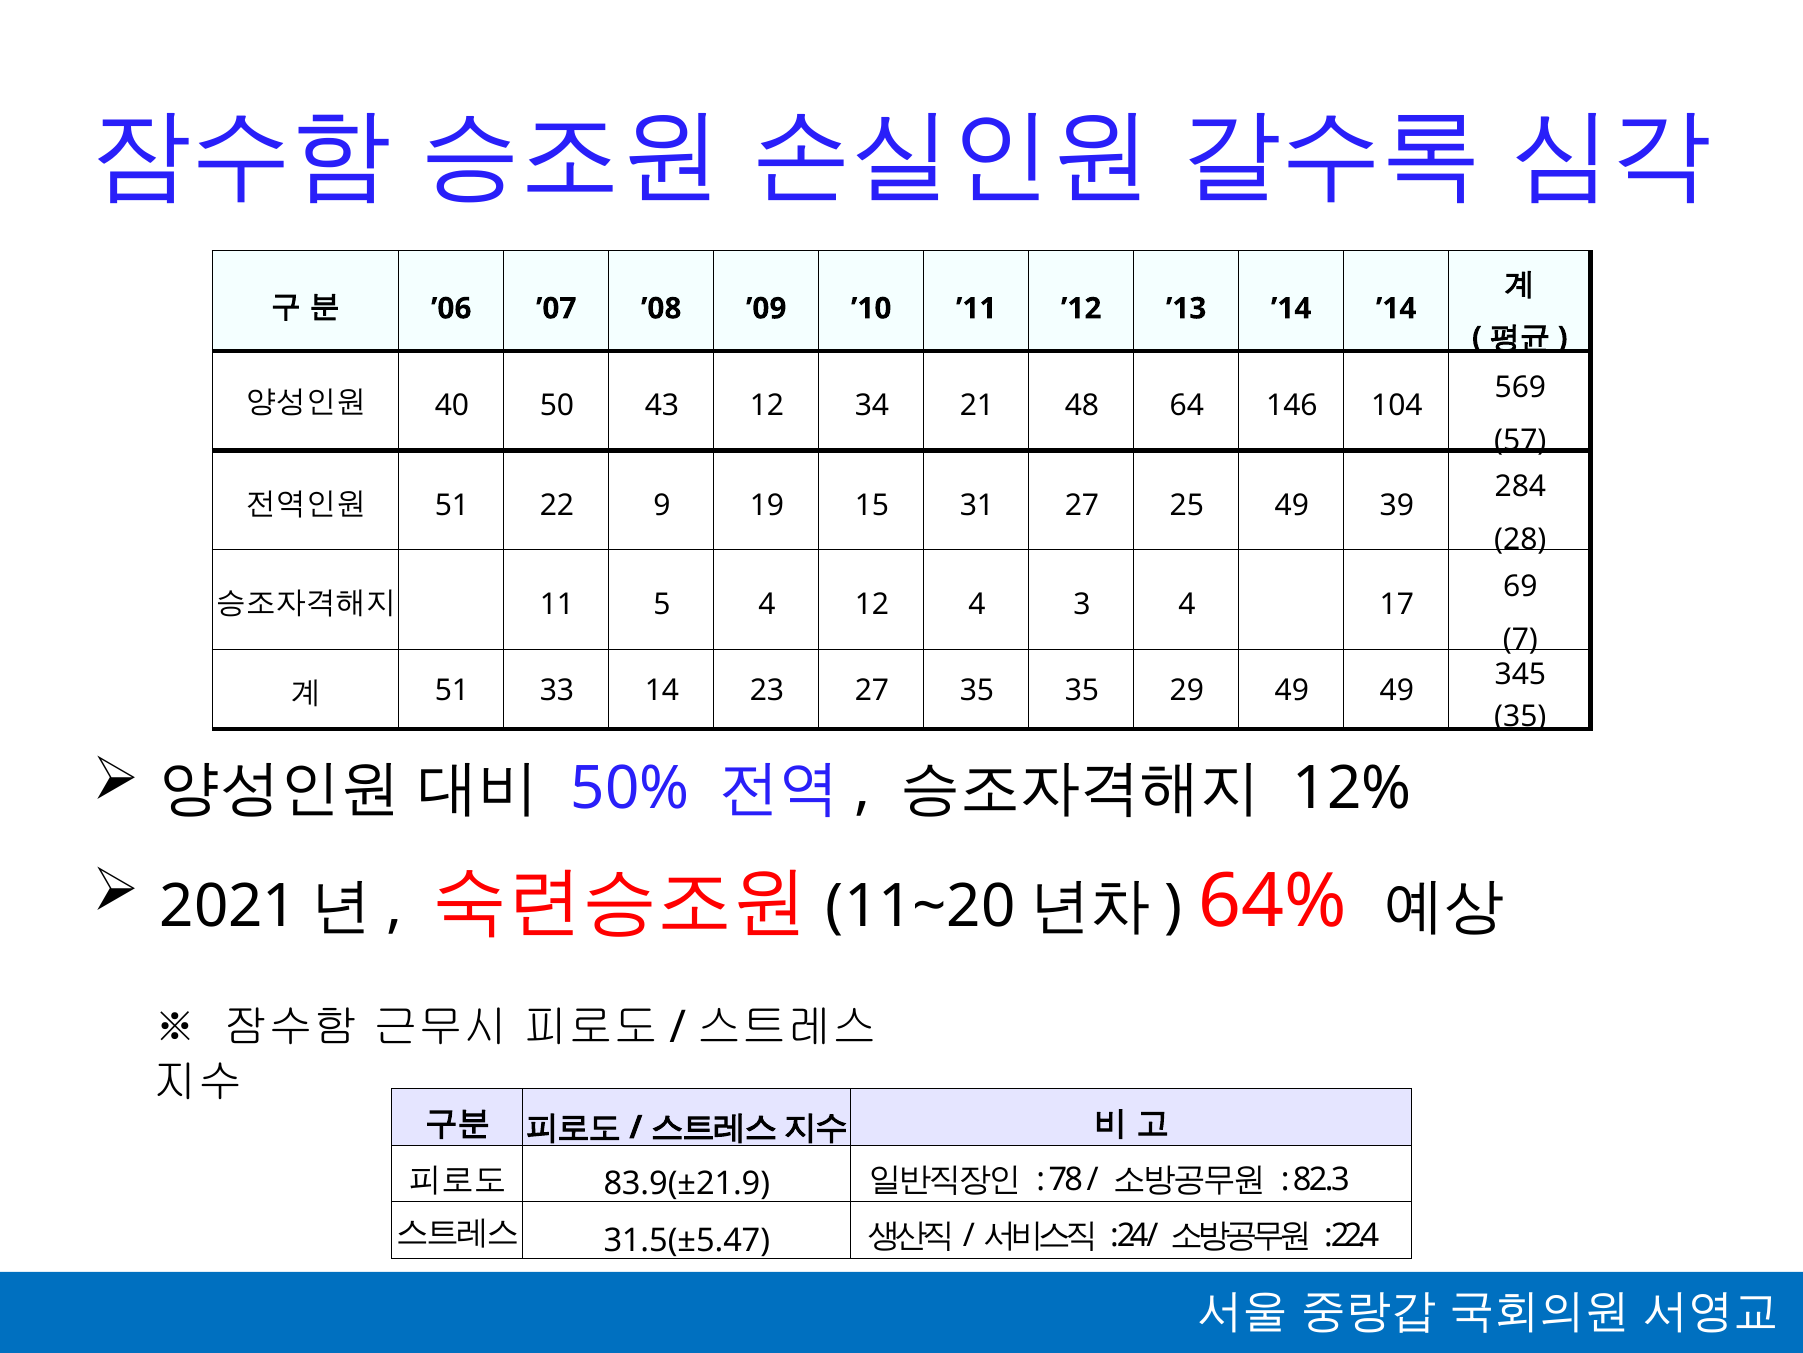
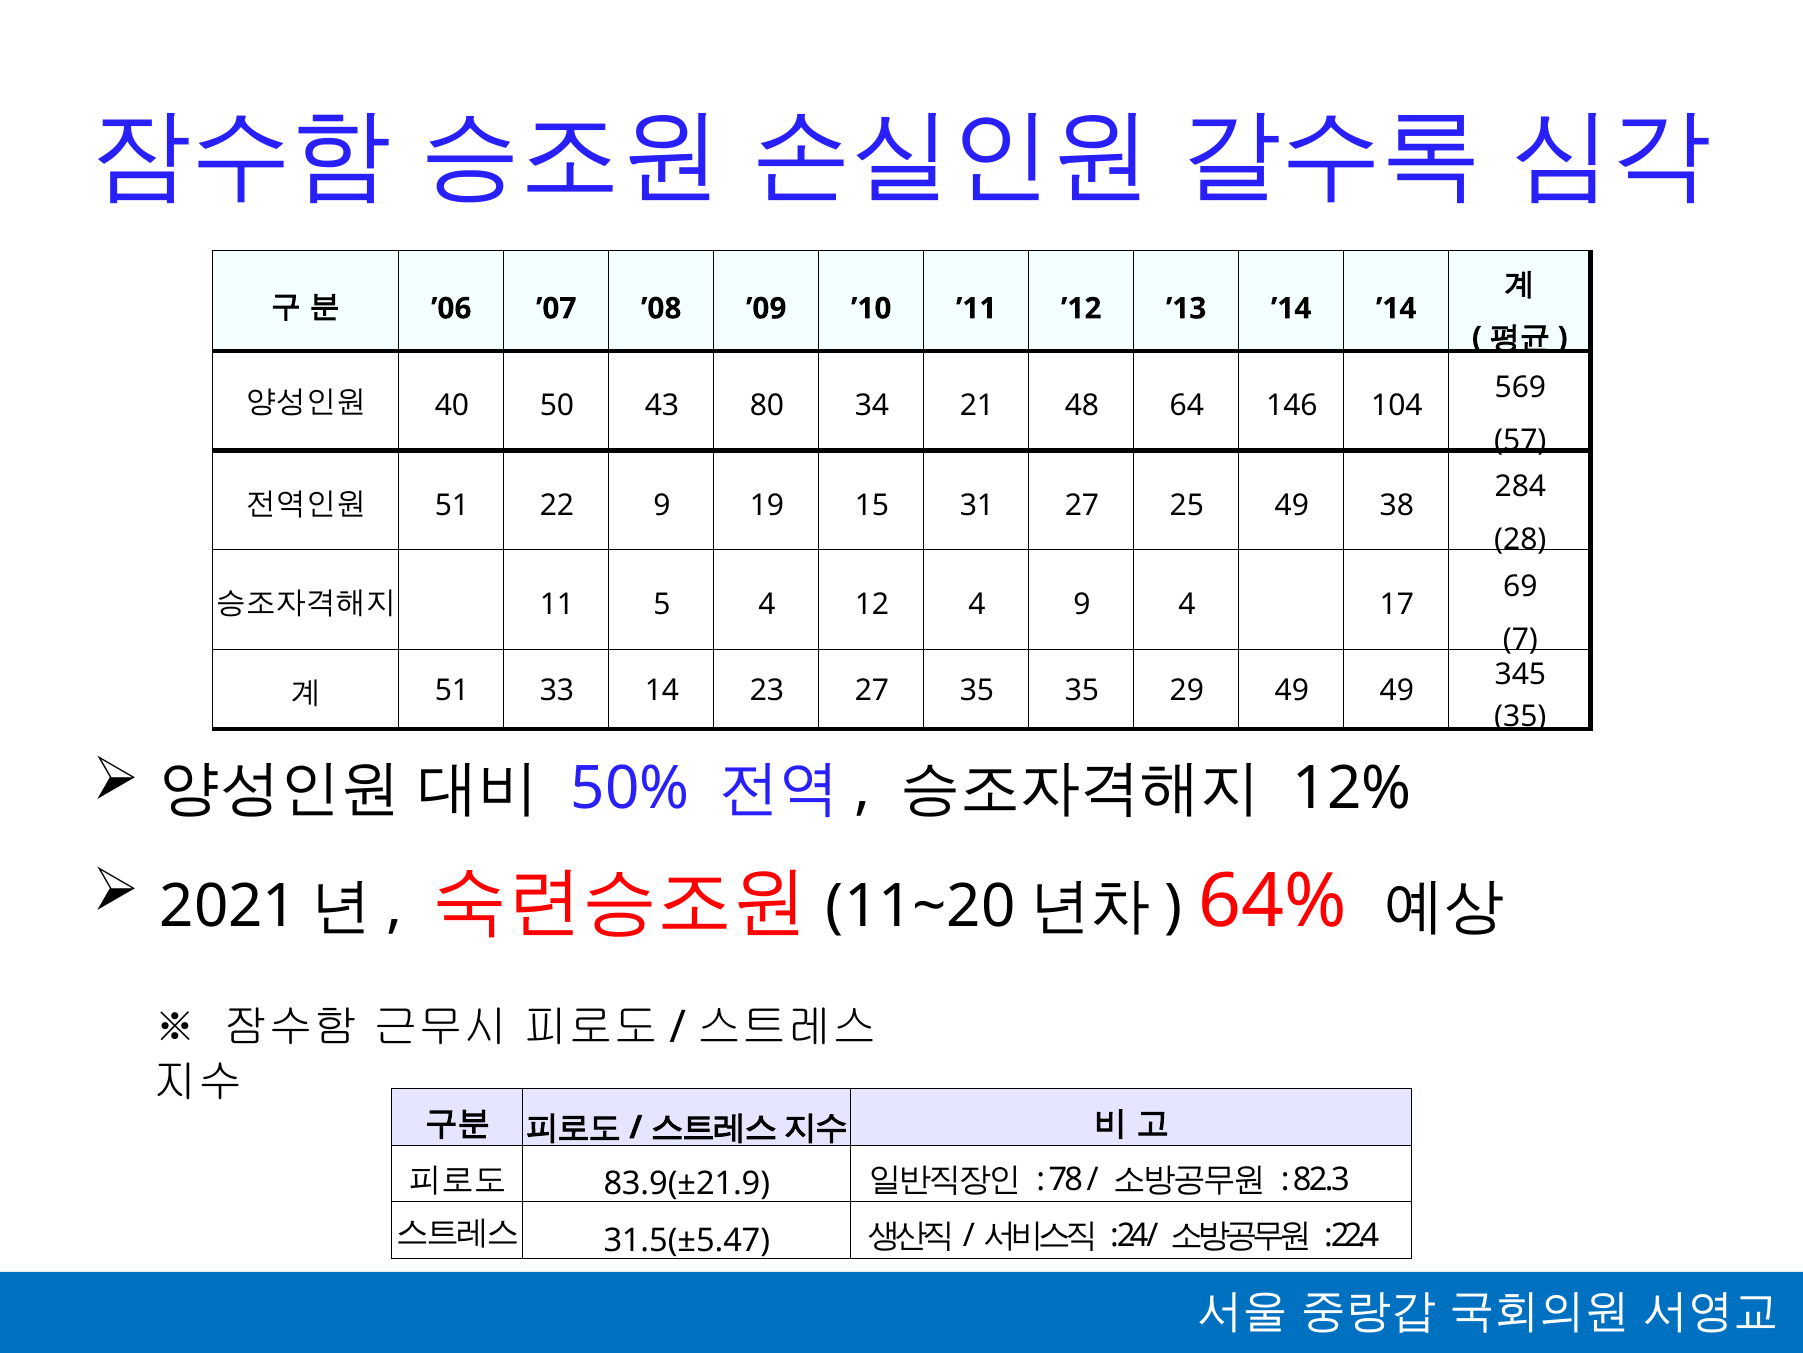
43 12: 12 -> 80
39: 39 -> 38
4 3: 3 -> 9
